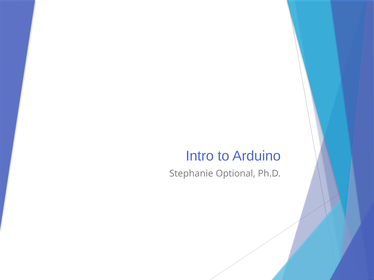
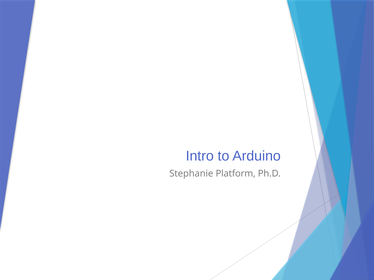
Optional: Optional -> Platform
